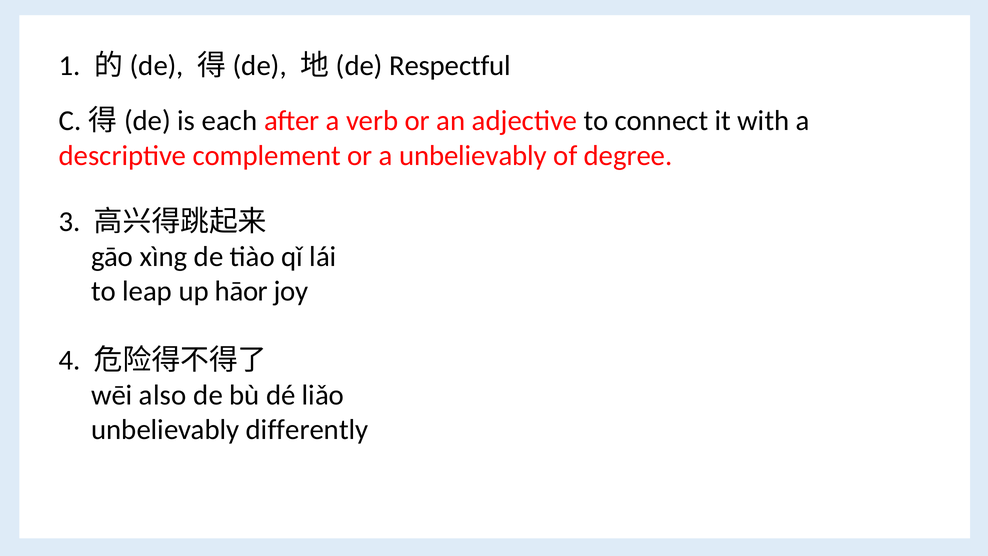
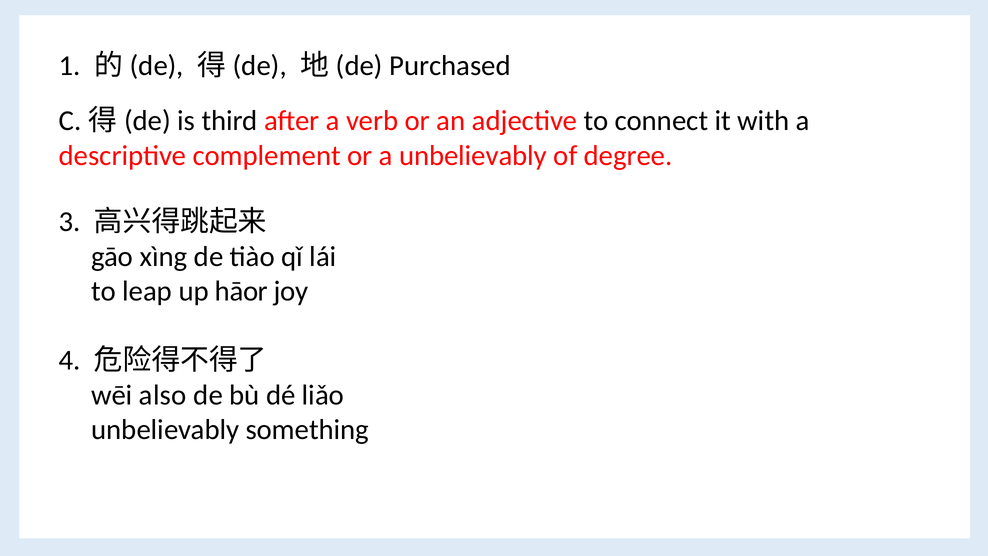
Respectful: Respectful -> Purchased
each: each -> third
differently: differently -> something
